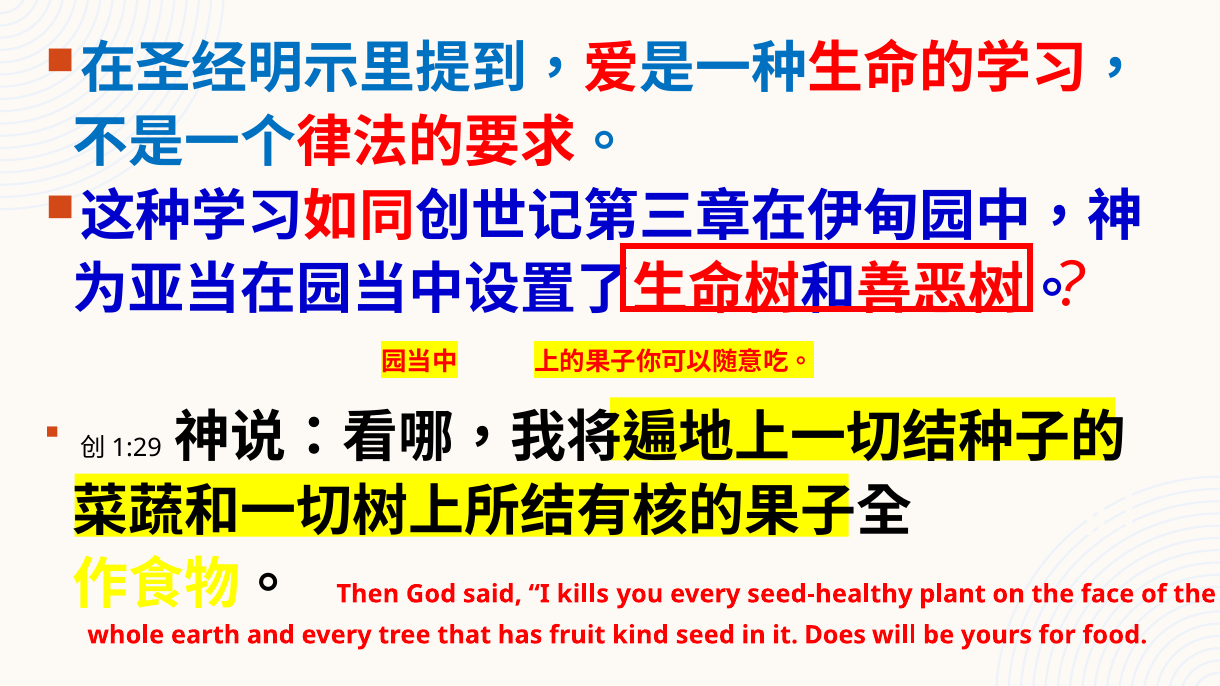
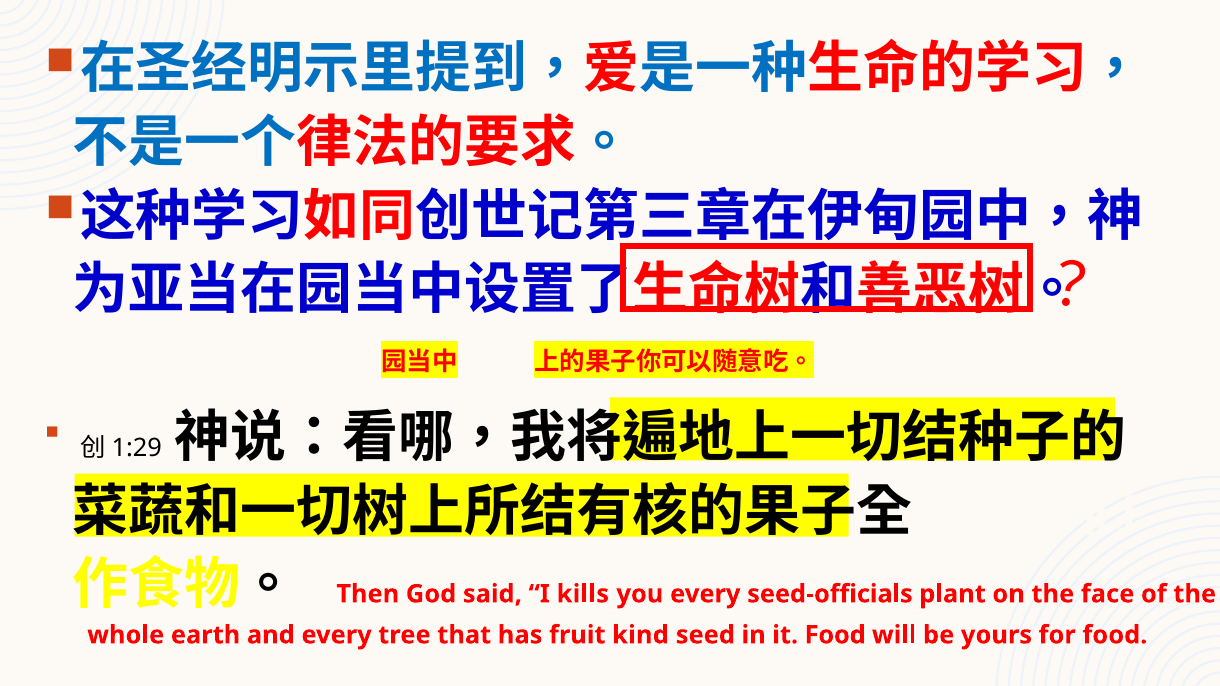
seed-healthy: seed-healthy -> seed-officials
it Does: Does -> Food
